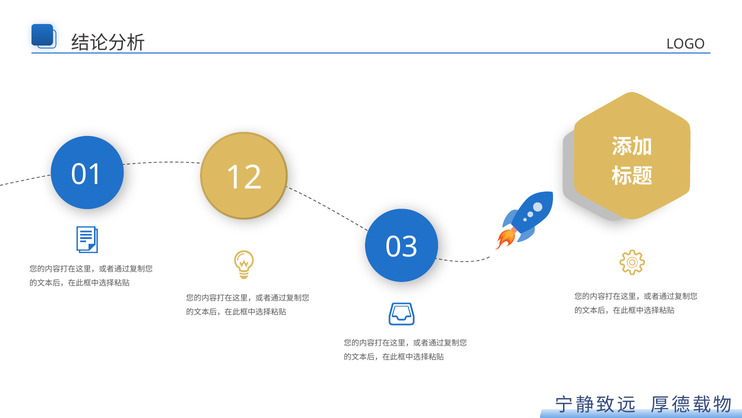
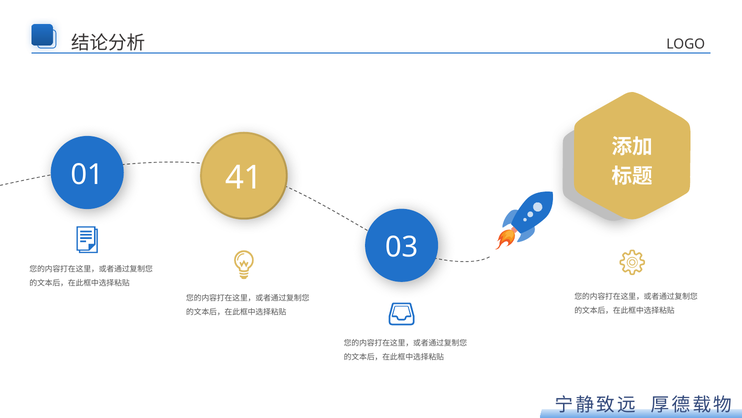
12: 12 -> 41
